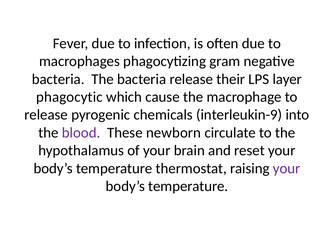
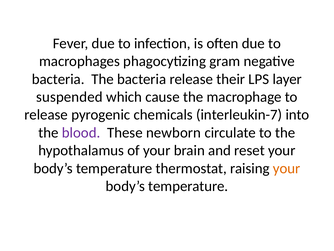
phagocytic: phagocytic -> suspended
interleukin-9: interleukin-9 -> interleukin-7
your at (287, 168) colour: purple -> orange
